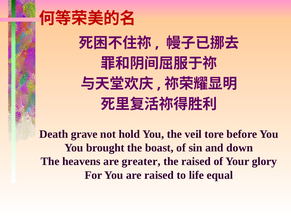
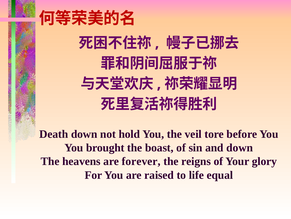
Death grave: grave -> down
greater: greater -> forever
the raised: raised -> reigns
